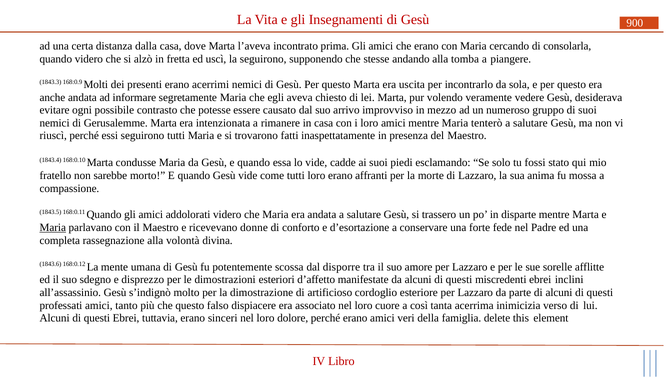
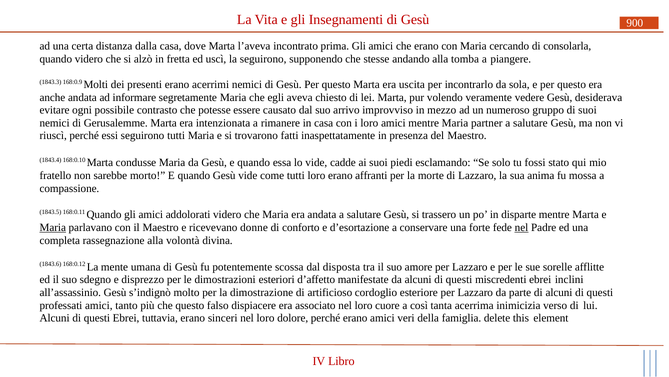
tenterò: tenterò -> partner
nel at (522, 227) underline: none -> present
disporre: disporre -> disposta
